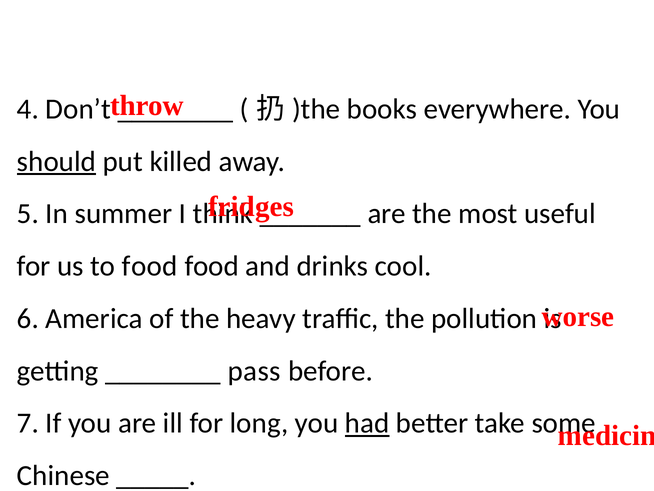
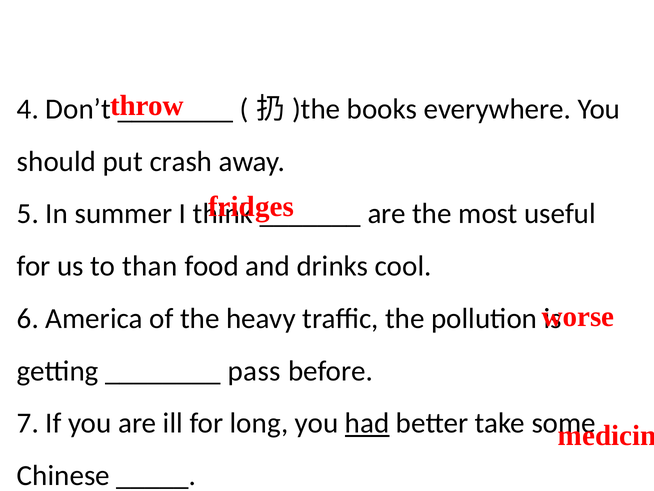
should underline: present -> none
killed: killed -> crash
to food: food -> than
